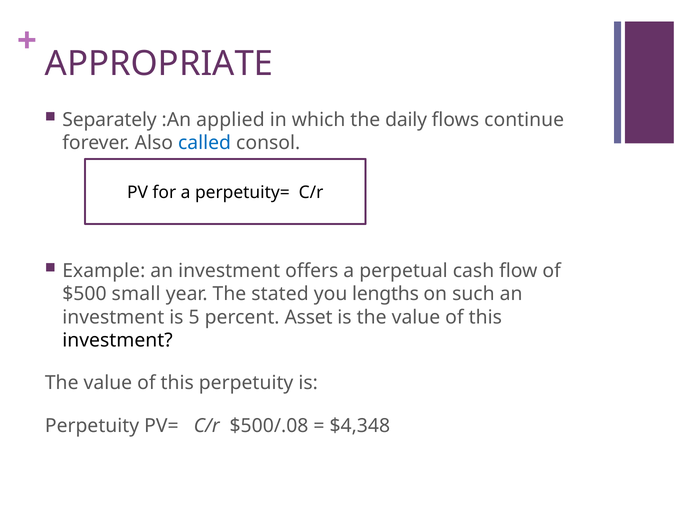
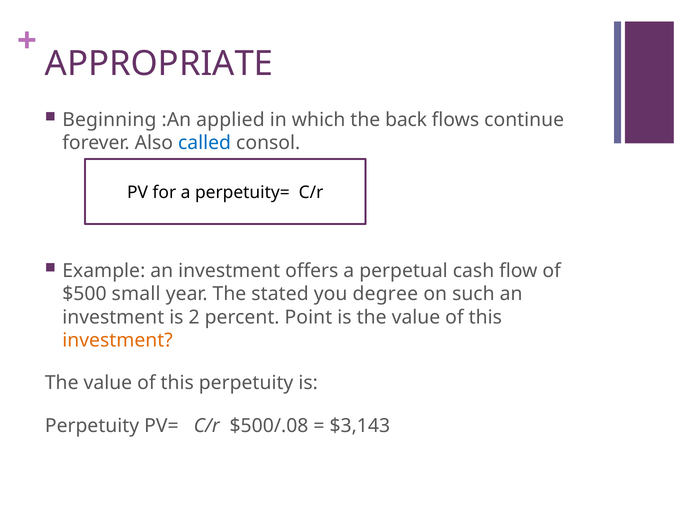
Separately: Separately -> Beginning
daily: daily -> back
lengths: lengths -> degree
5: 5 -> 2
Asset: Asset -> Point
investment at (117, 341) colour: black -> orange
$4,348: $4,348 -> $3,143
